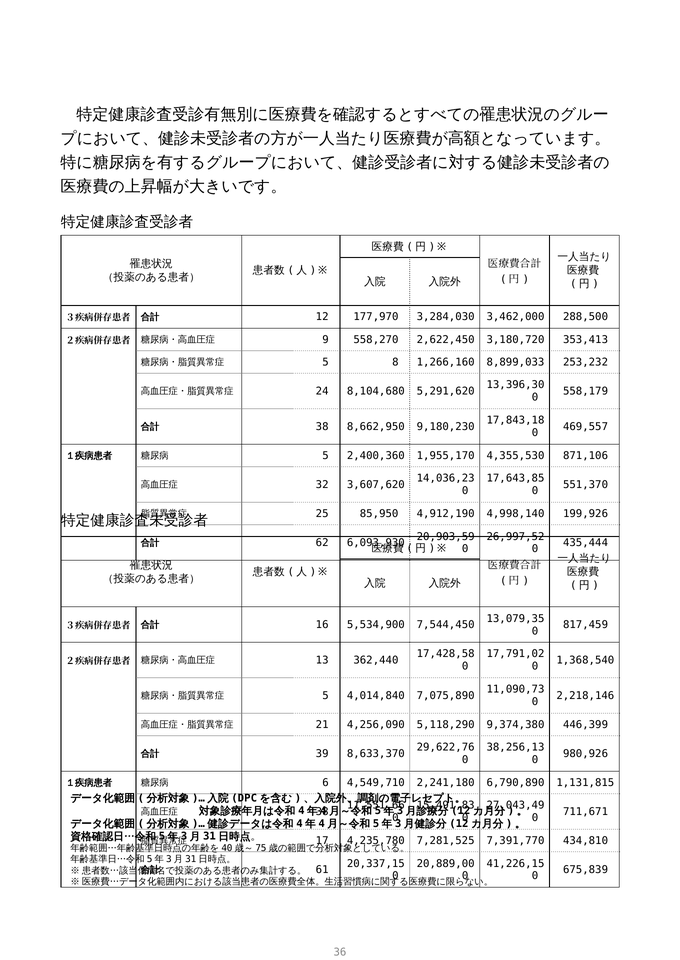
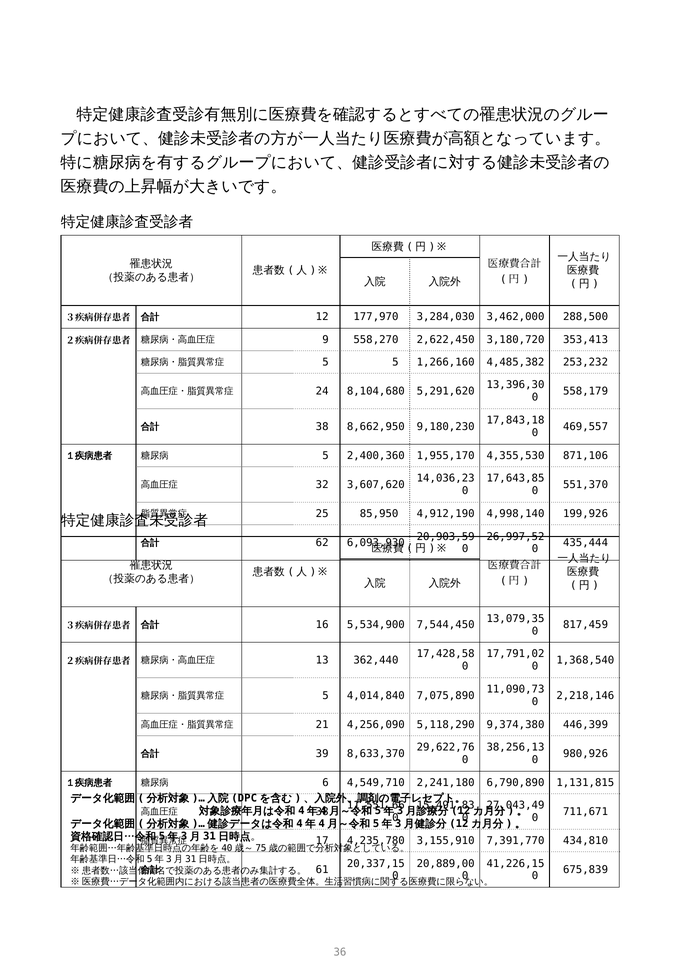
5 8: 8 -> 5
8,899,033: 8,899,033 -> 4,485,382
7,281,525: 7,281,525 -> 3,155,910
